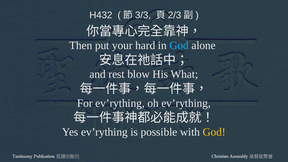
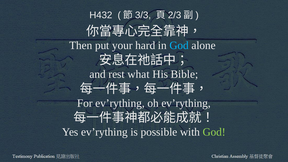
blow: blow -> what
What: What -> Bible
God at (214, 132) colour: yellow -> light green
